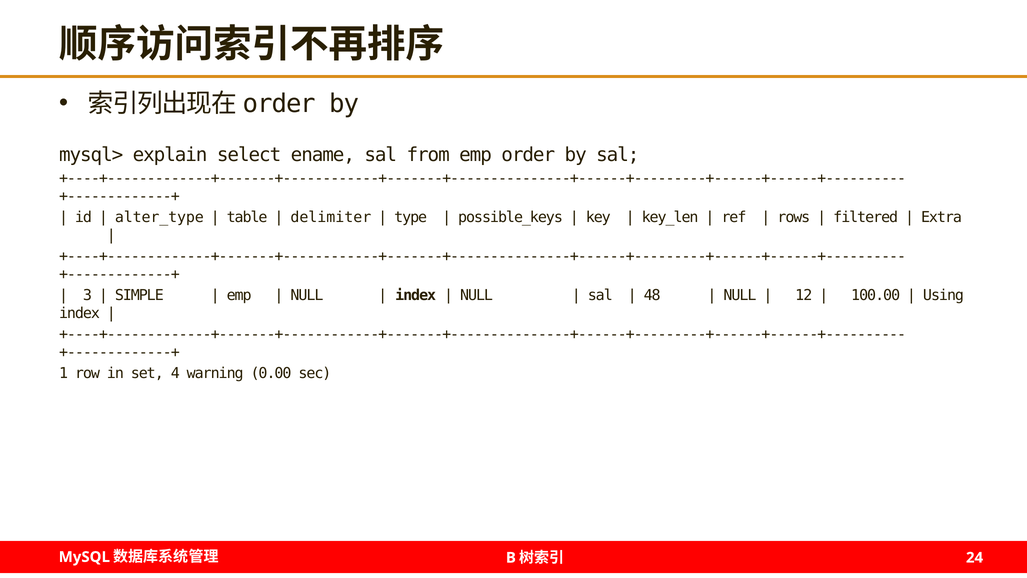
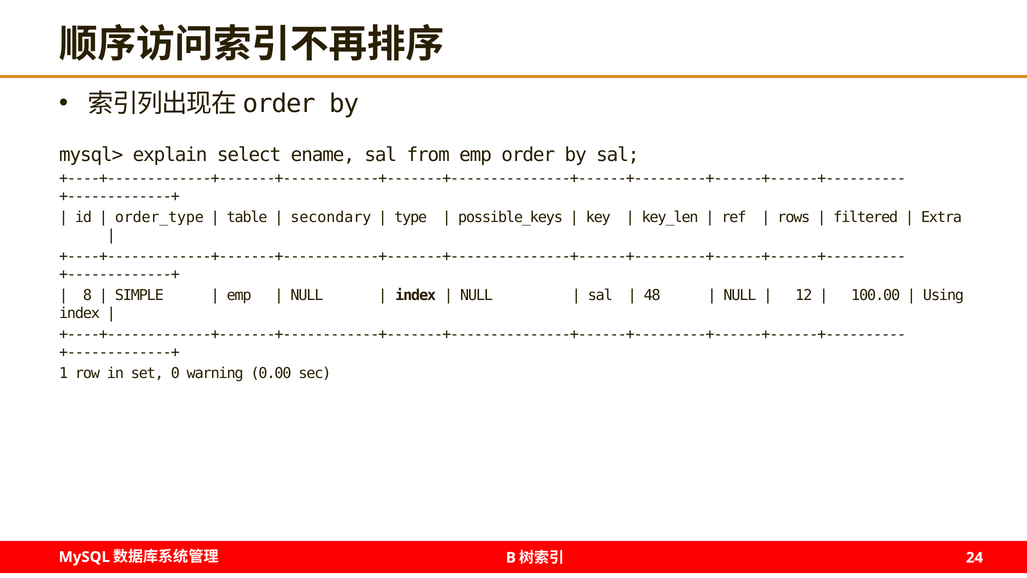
alter_type: alter_type -> order_type
delimiter: delimiter -> secondary
3: 3 -> 8
4: 4 -> 0
